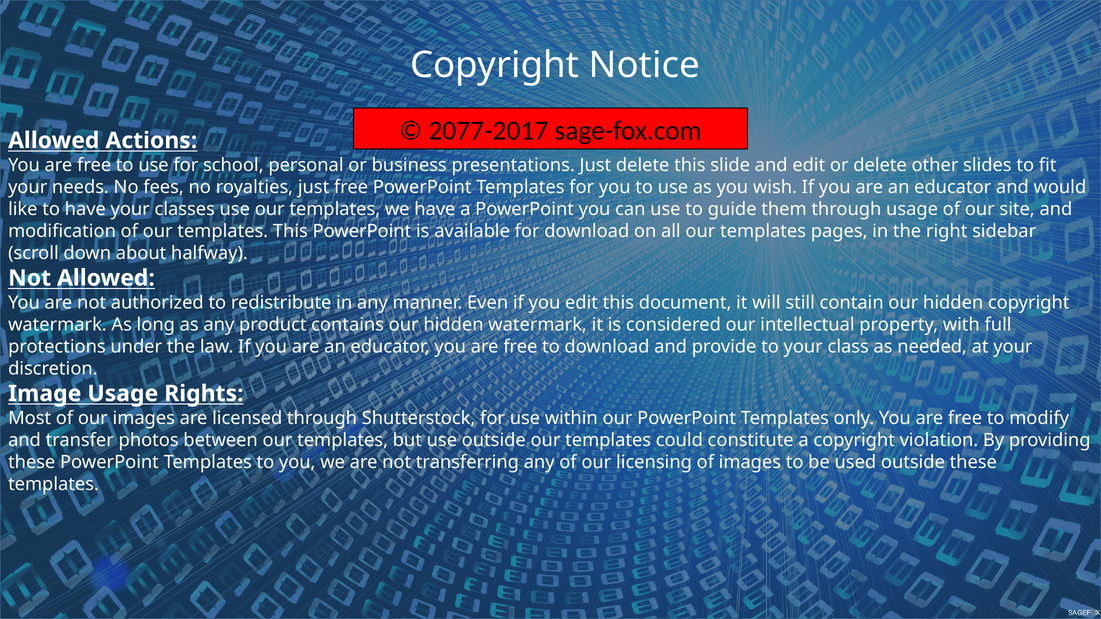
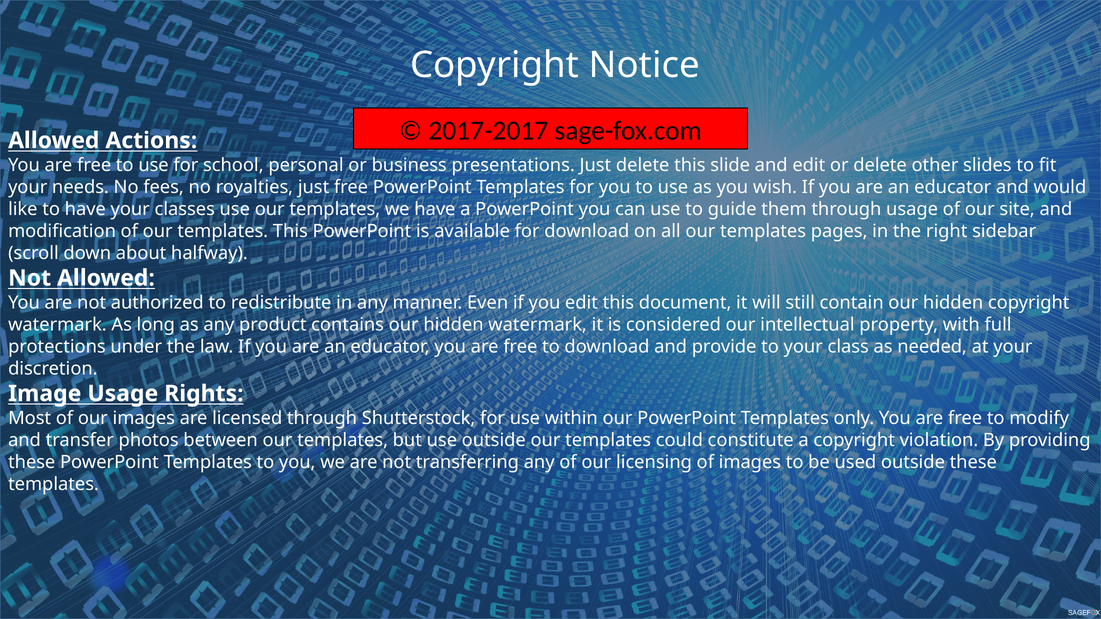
2077-2017: 2077-2017 -> 2017-2017
